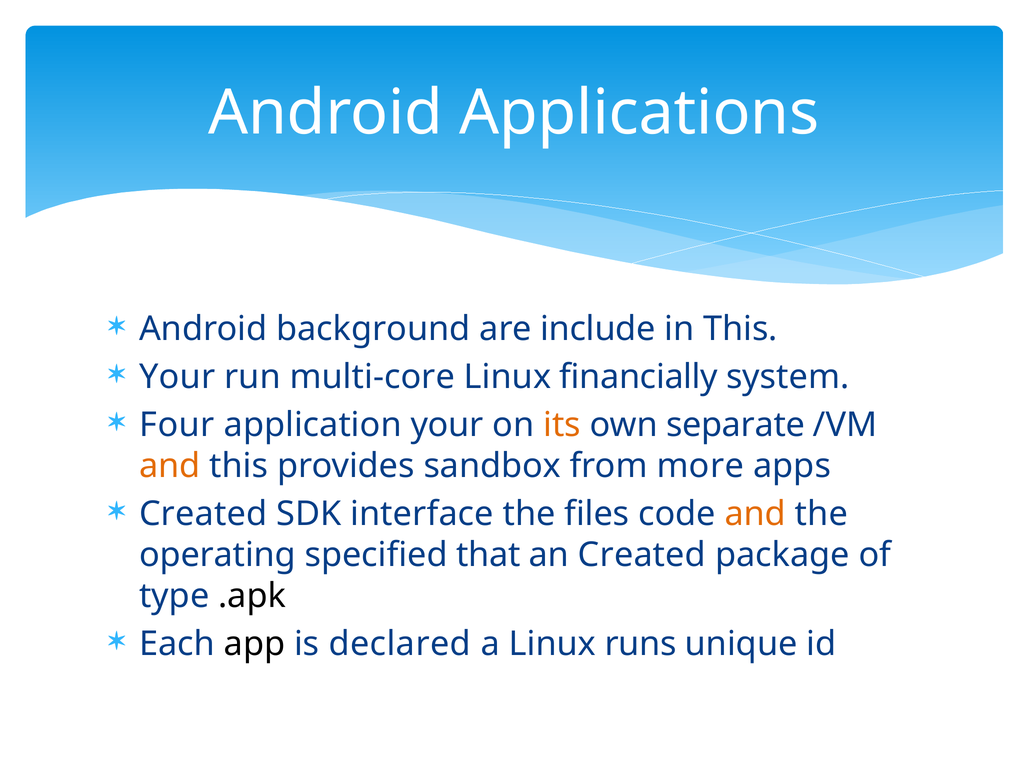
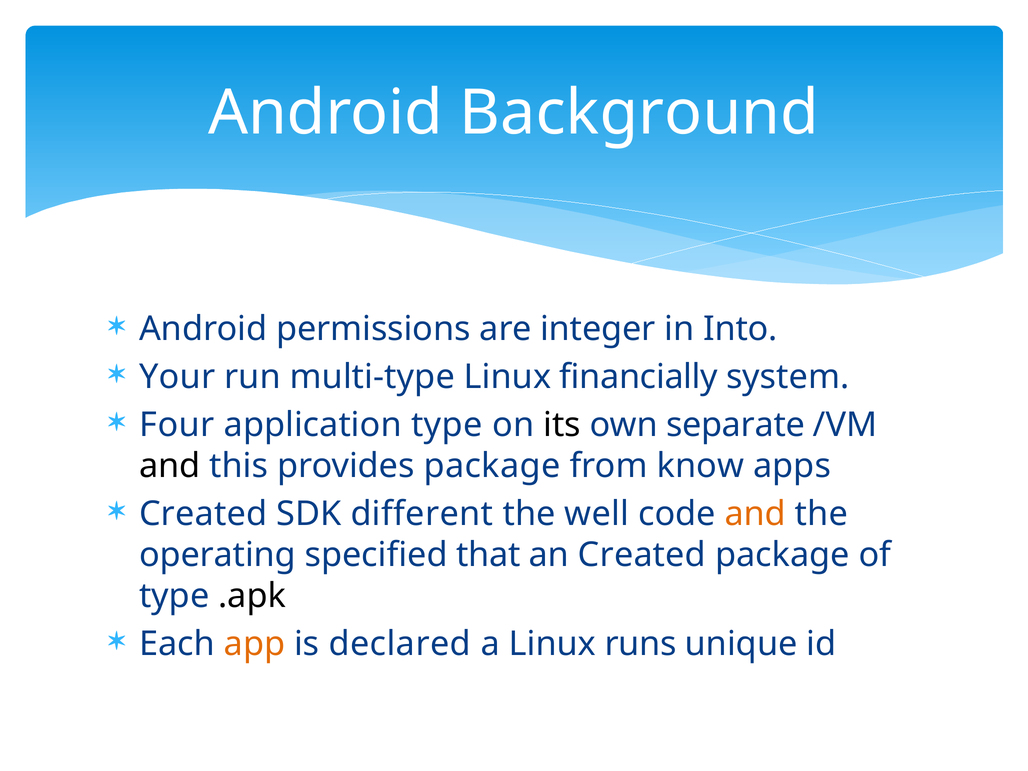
Applications: Applications -> Background
background: background -> permissions
include: include -> integer
in This: This -> Into
multi-core: multi-core -> multi-type
application your: your -> type
its colour: orange -> black
and at (170, 466) colour: orange -> black
provides sandbox: sandbox -> package
more: more -> know
interface: interface -> different
files: files -> well
app colour: black -> orange
